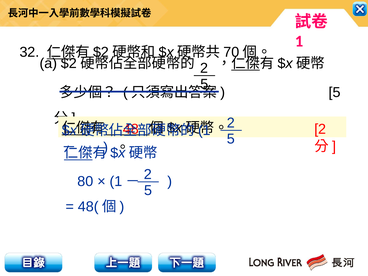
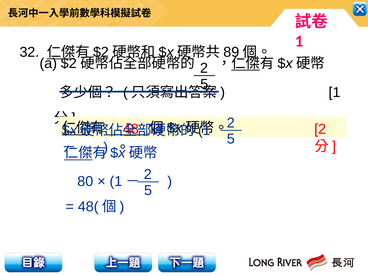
70: 70 -> 89
5 at (335, 92): 5 -> 1
